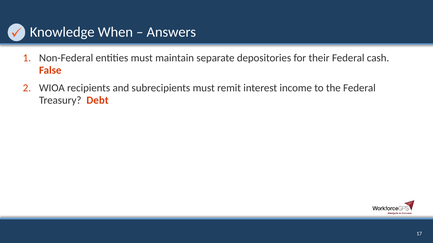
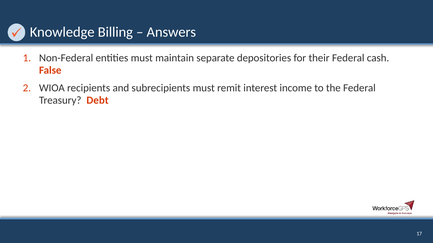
When: When -> Billing
